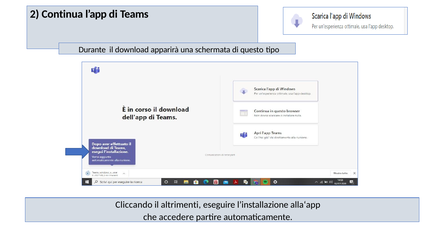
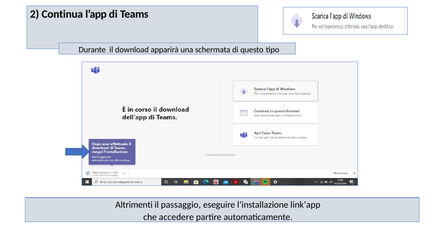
Cliccando: Cliccando -> Altrimenti
altrimenti: altrimenti -> passaggio
alla‘app: alla‘app -> link‘app
